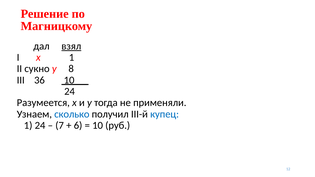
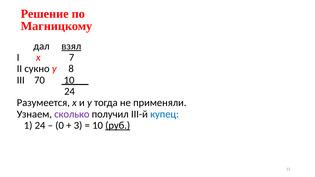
x 1: 1 -> 7
36: 36 -> 70
сколько colour: blue -> purple
7: 7 -> 0
6: 6 -> 3
руб underline: none -> present
